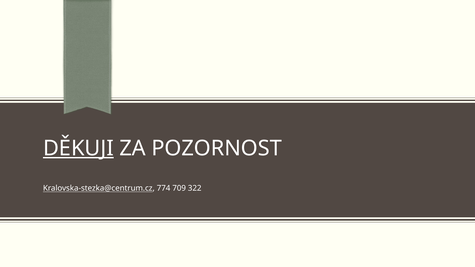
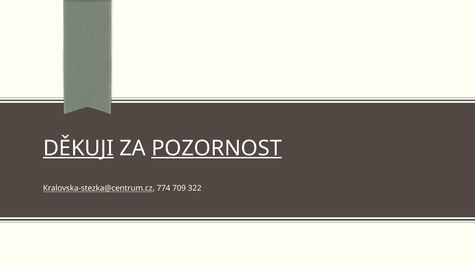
POZORNOST underline: none -> present
